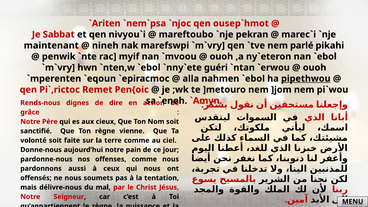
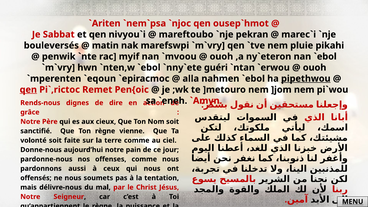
maintenant: maintenant -> bouleversés
nineh: nineh -> matin
parlé: parlé -> pluie
qen at (28, 90) underline: none -> present
